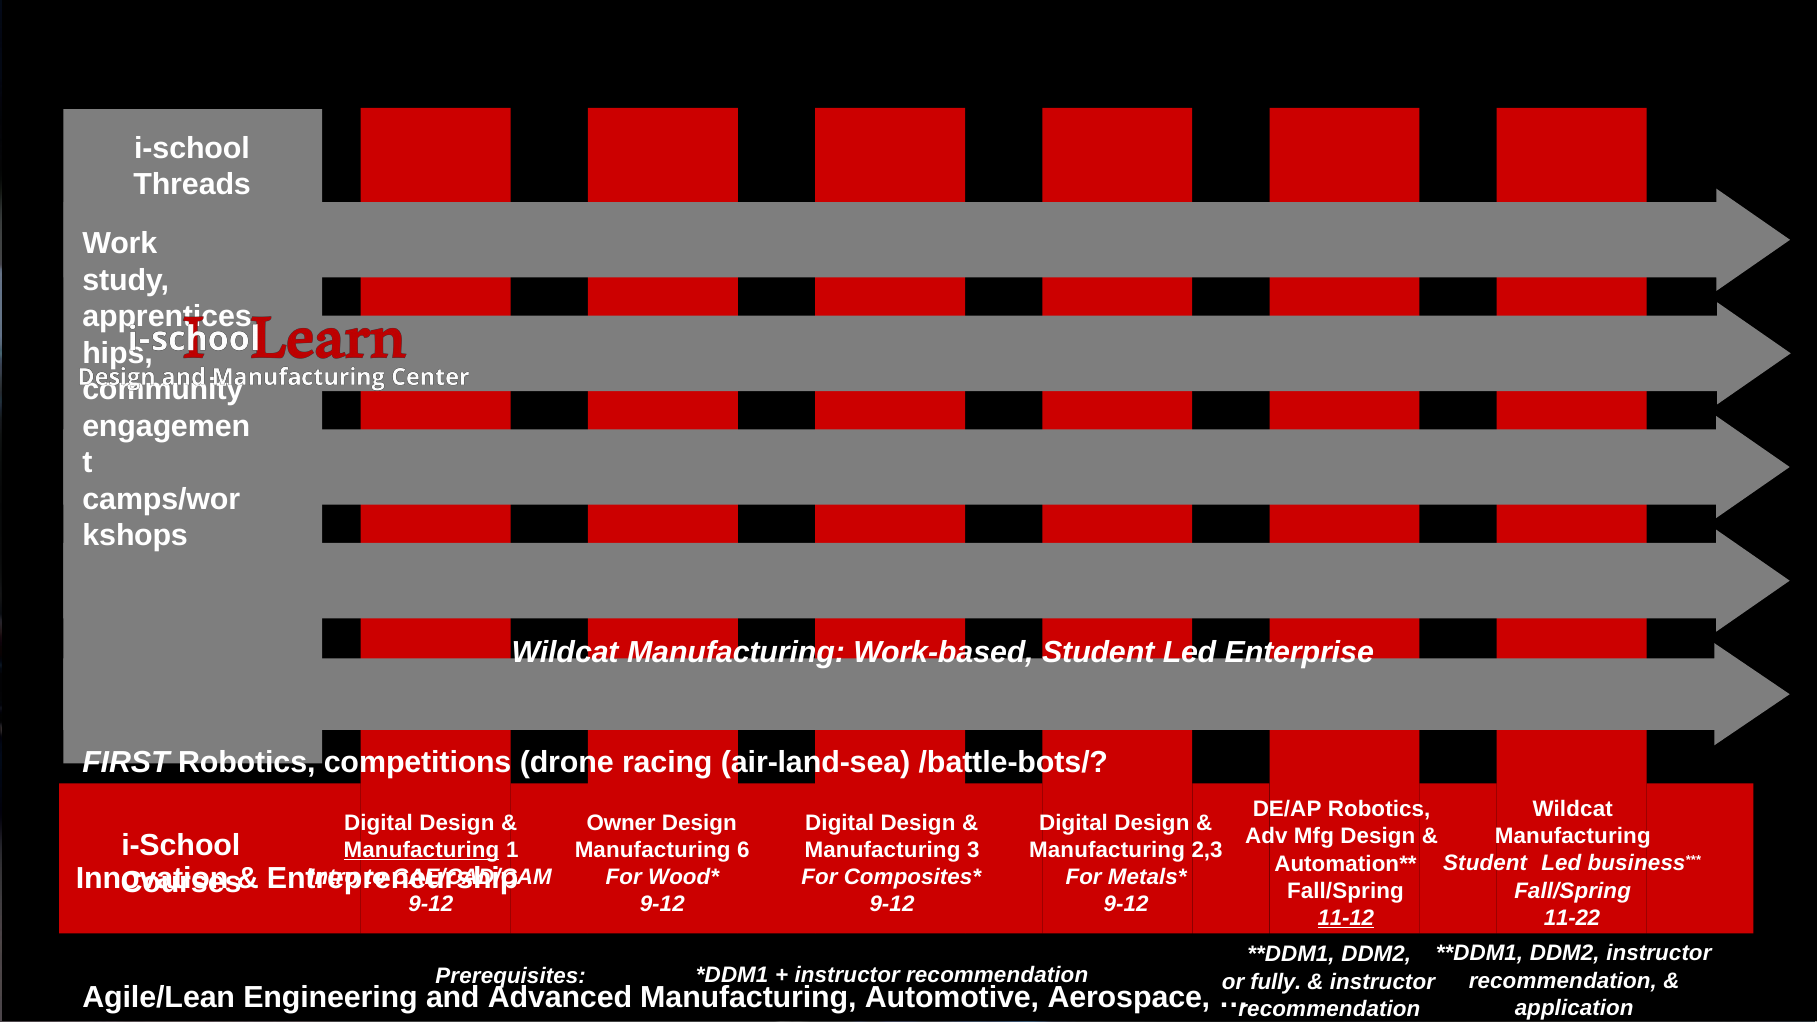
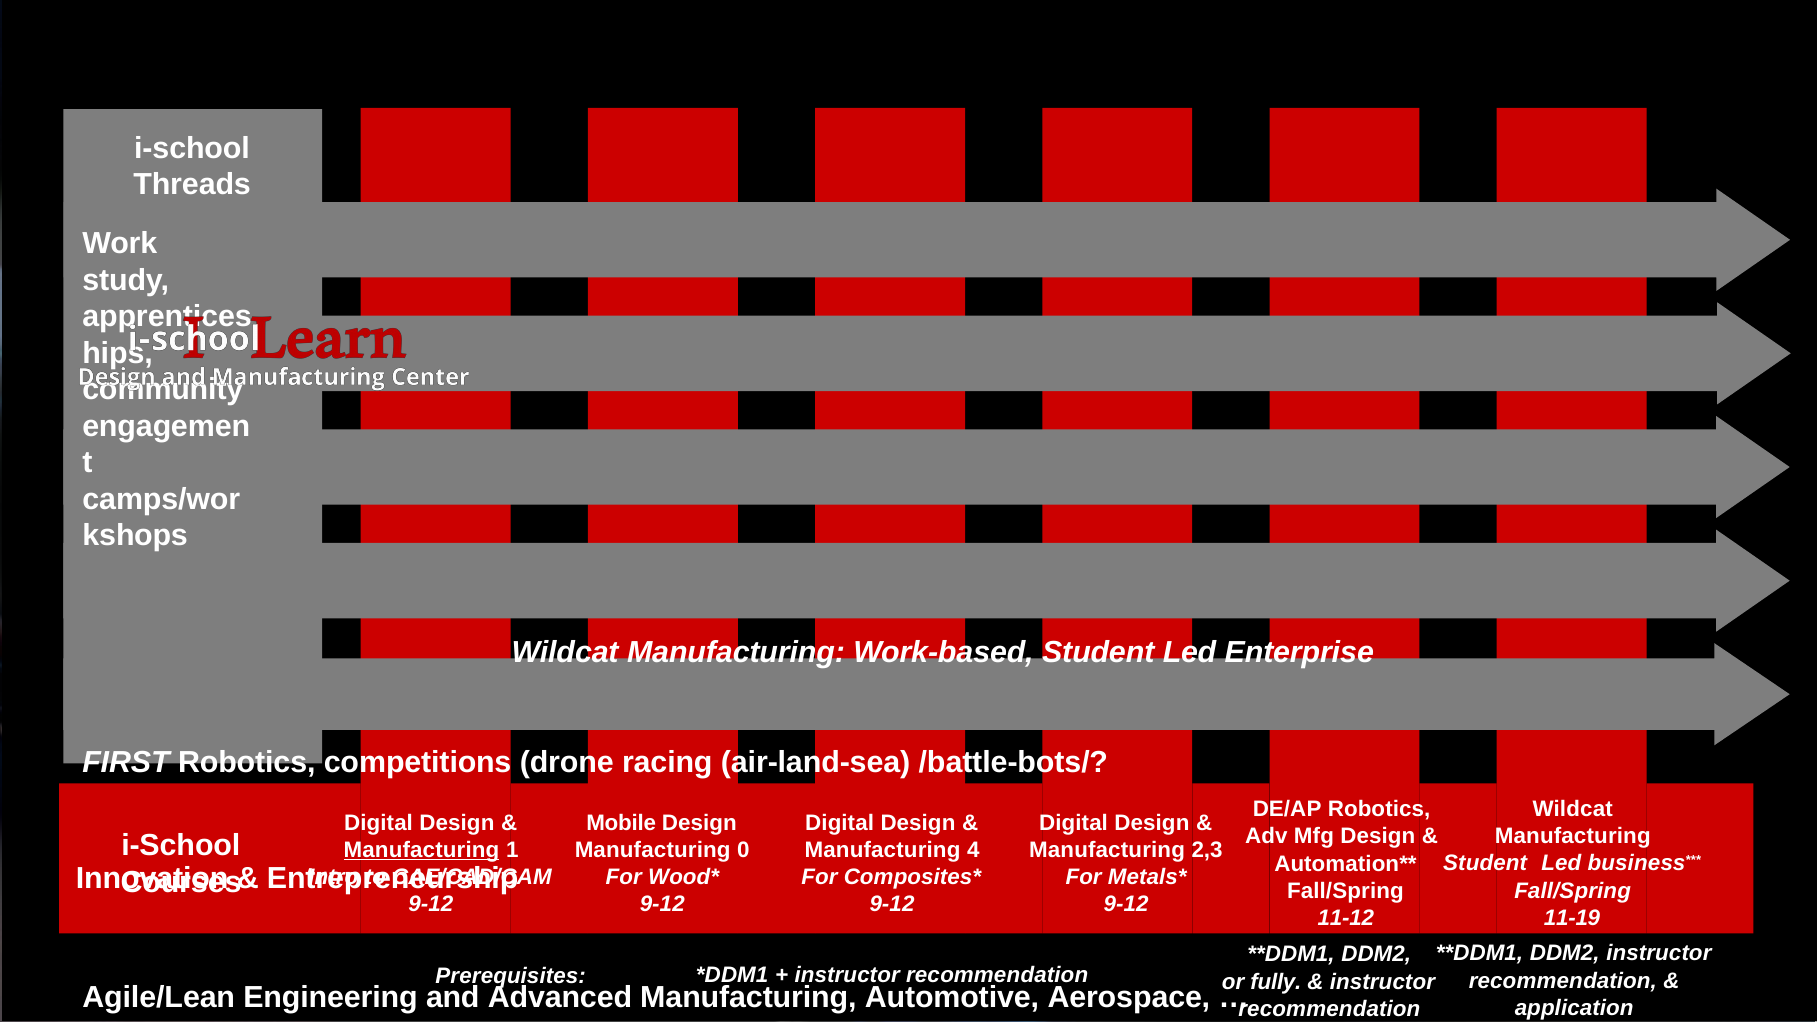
Owner: Owner -> Mobile
6: 6 -> 0
3: 3 -> 4
11-12 underline: present -> none
11-22: 11-22 -> 11-19
